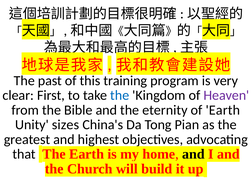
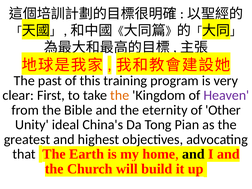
the at (120, 95) colour: blue -> orange
of Earth: Earth -> Other
sizes: sizes -> ideal
